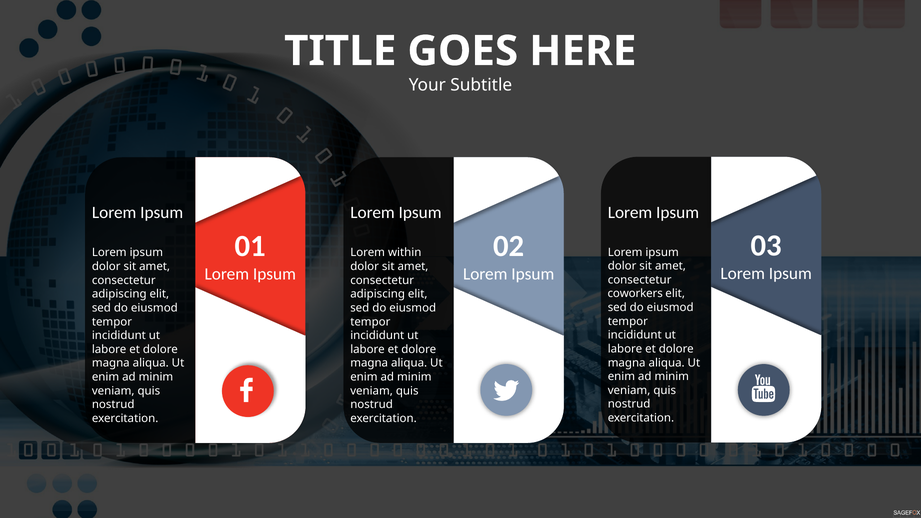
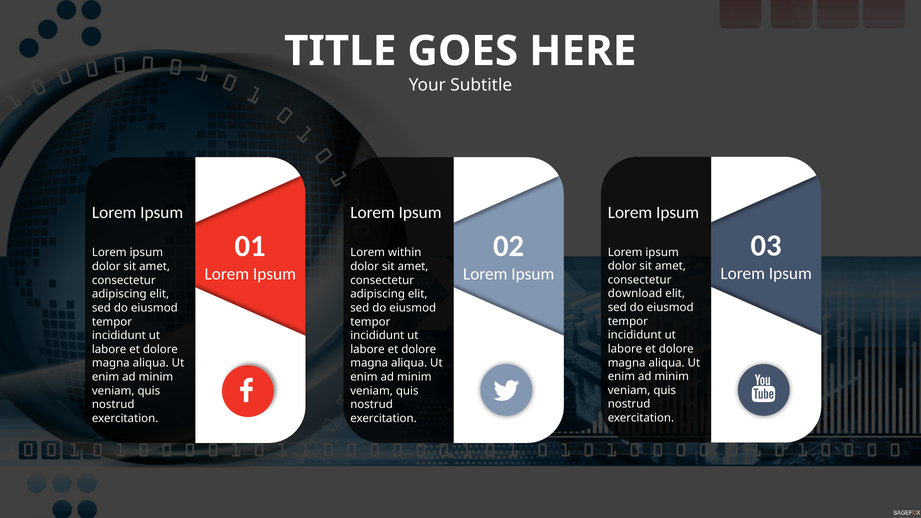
coworkers: coworkers -> download
